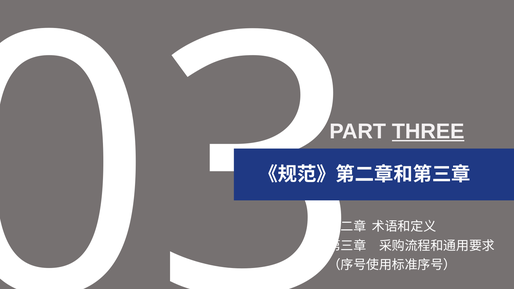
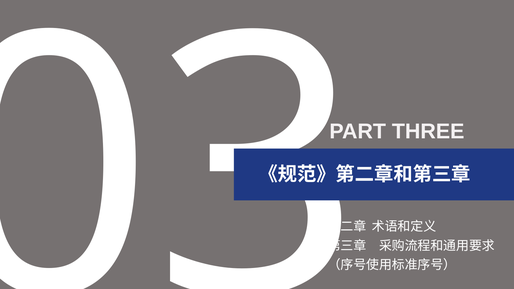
THREE underline: present -> none
